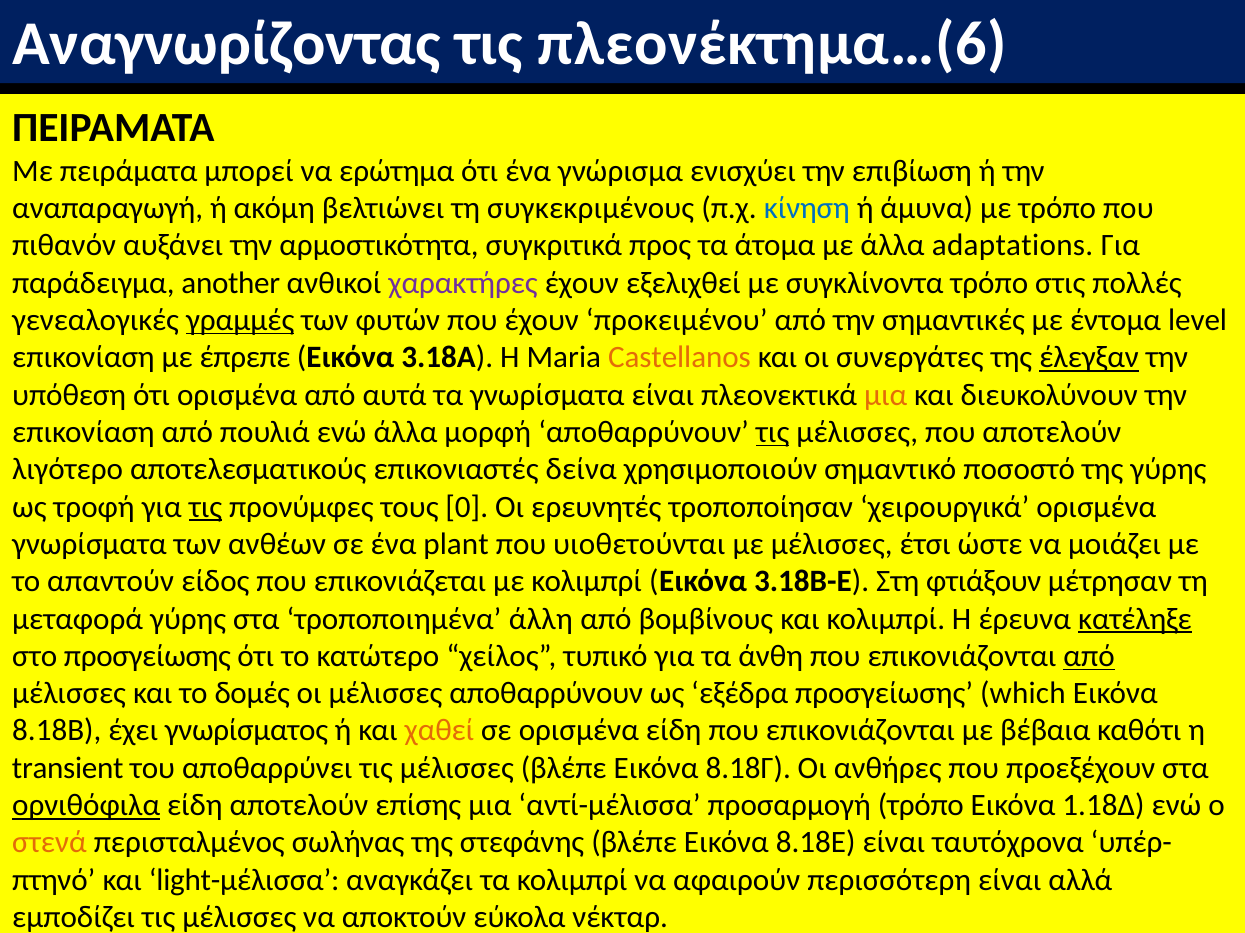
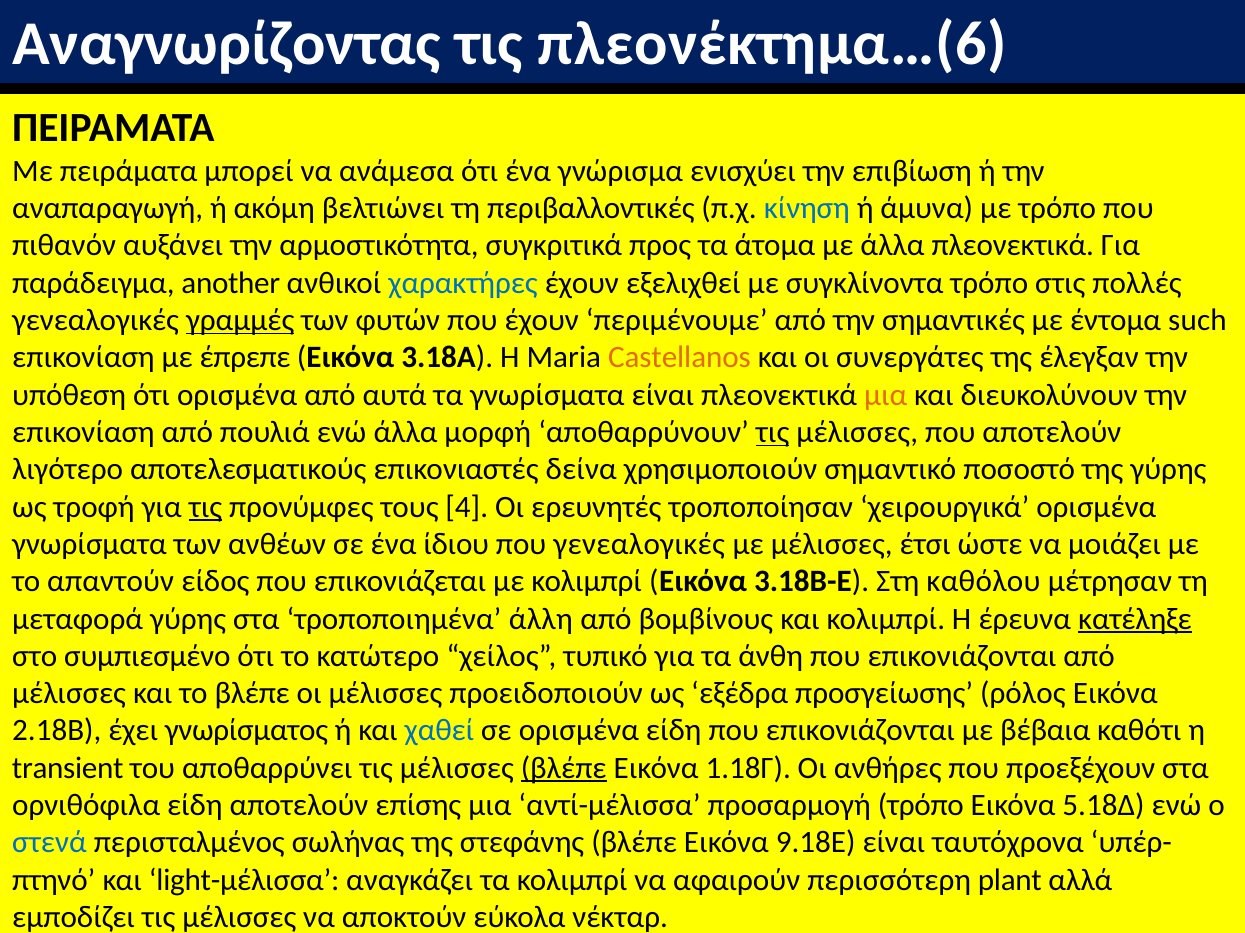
ερώτημα: ερώτημα -> ανάμεσα
συγκεκριμένους: συγκεκριμένους -> περιβαλλοντικές
άλλα adaptations: adaptations -> πλεονεκτικά
χαρακτήρες colour: purple -> blue
προκειμένου: προκειμένου -> περιμένουμε
level: level -> such
έλεγξαν underline: present -> none
0: 0 -> 4
plant: plant -> ίδιου
που υιοθετούνται: υιοθετούνται -> γενεαλογικές
φτιάξουν: φτιάξουν -> καθόλου
στο προσγείωσης: προσγείωσης -> συμπιεσμένο
από at (1089, 657) underline: present -> none
το δομές: δομές -> βλέπε
μέλισσες αποθαρρύνουν: αποθαρρύνουν -> προειδοποιούν
which: which -> ρόλος
8.18B: 8.18B -> 2.18B
χαθεί colour: orange -> blue
βλέπε at (564, 769) underline: none -> present
8.18Γ: 8.18Γ -> 1.18Γ
ορνιθόφιλα underline: present -> none
1.18Δ: 1.18Δ -> 5.18Δ
στενά colour: orange -> blue
8.18E: 8.18E -> 9.18E
περισσότερη είναι: είναι -> plant
